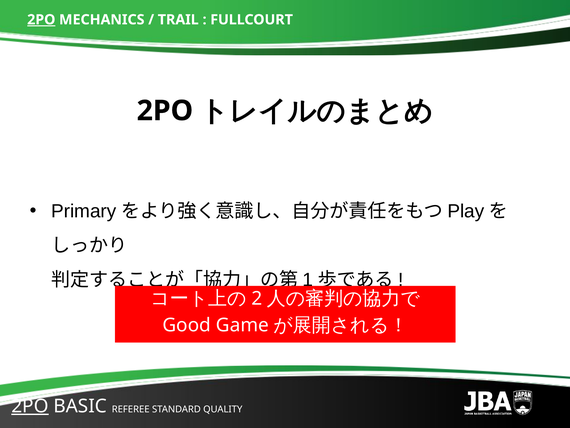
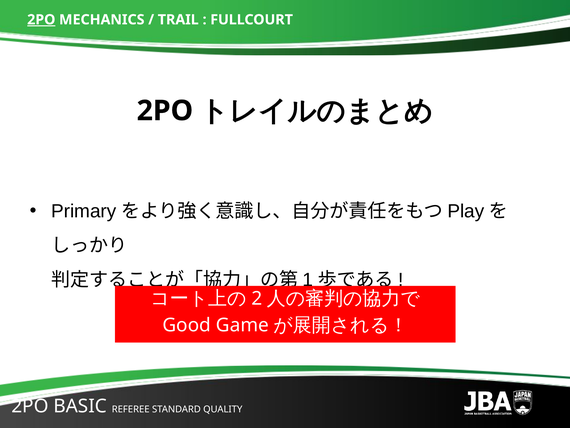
2PO at (30, 406) underline: present -> none
